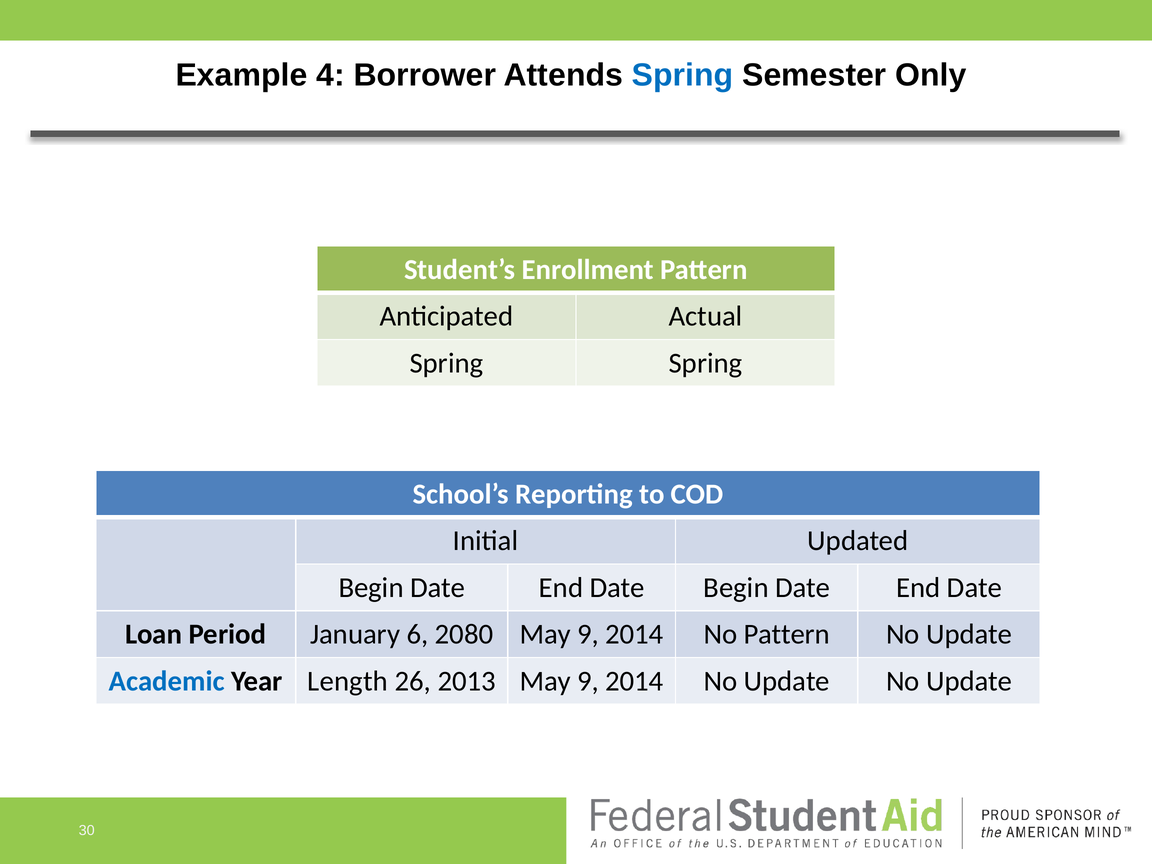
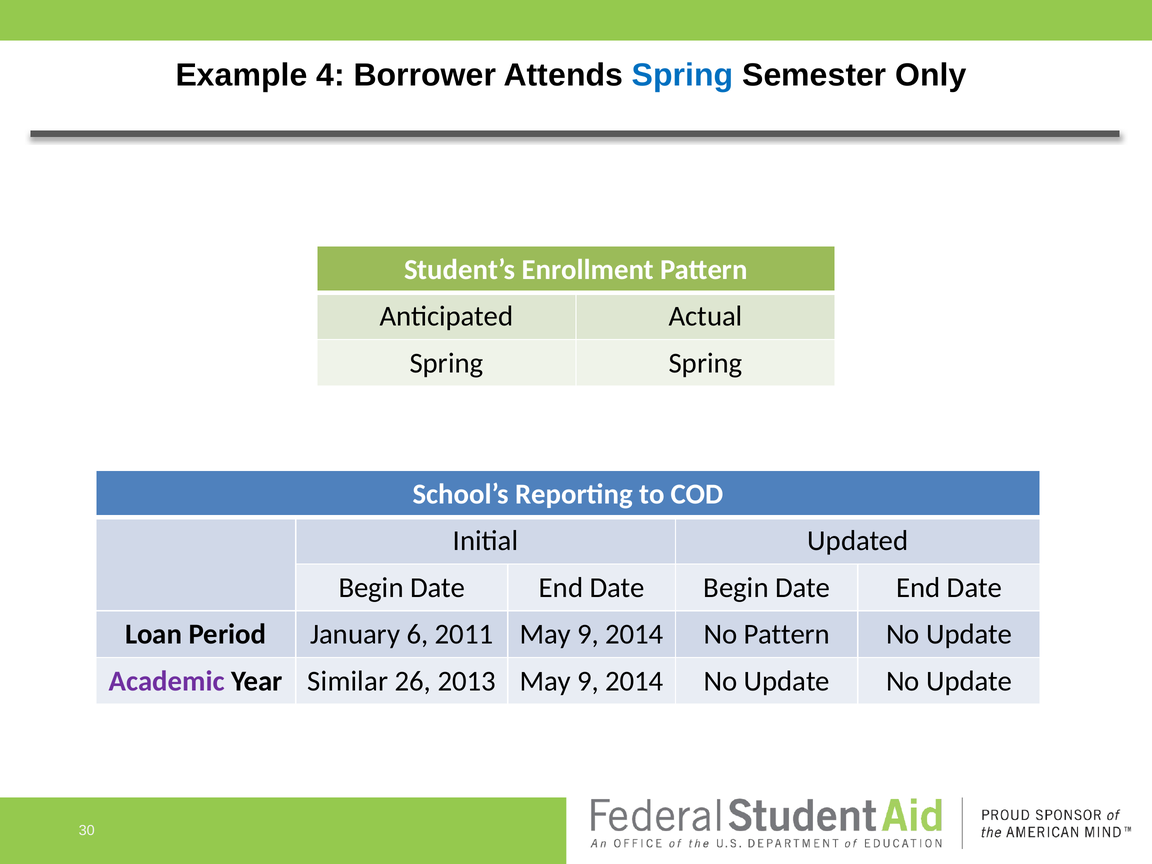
2080: 2080 -> 2011
Academic colour: blue -> purple
Length: Length -> Similar
